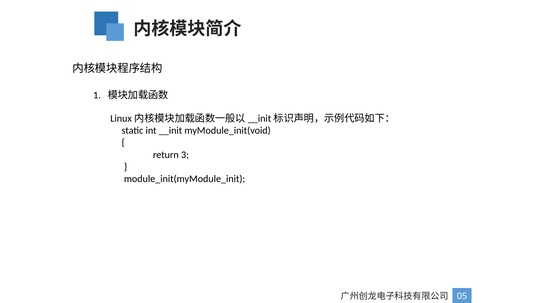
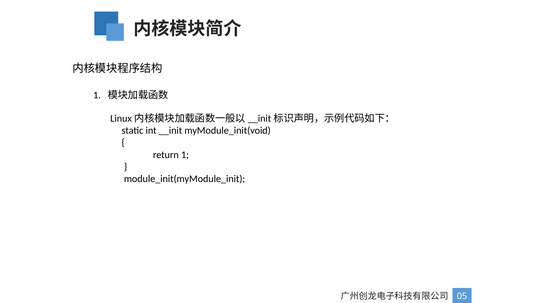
return 3: 3 -> 1
